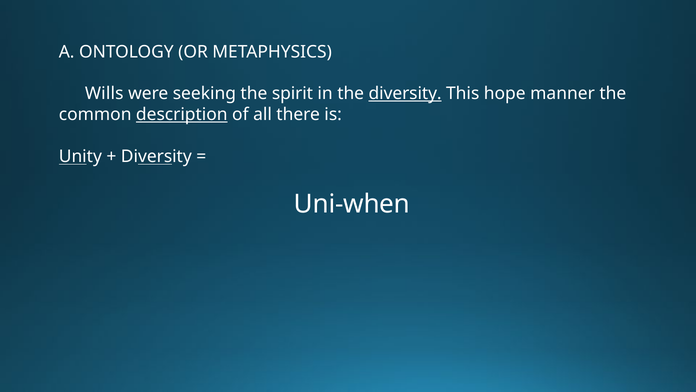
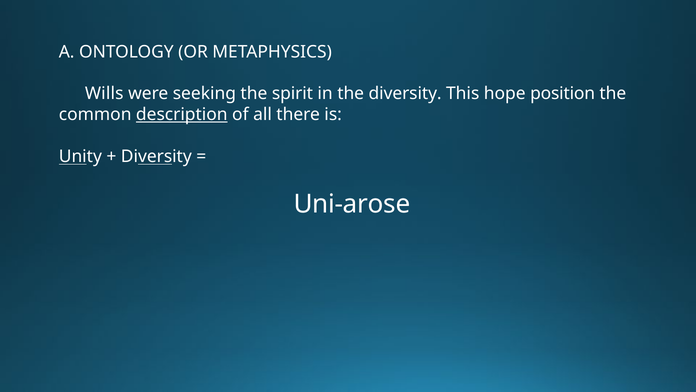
diversity at (405, 93) underline: present -> none
manner: manner -> position
Uni-when: Uni-when -> Uni-arose
